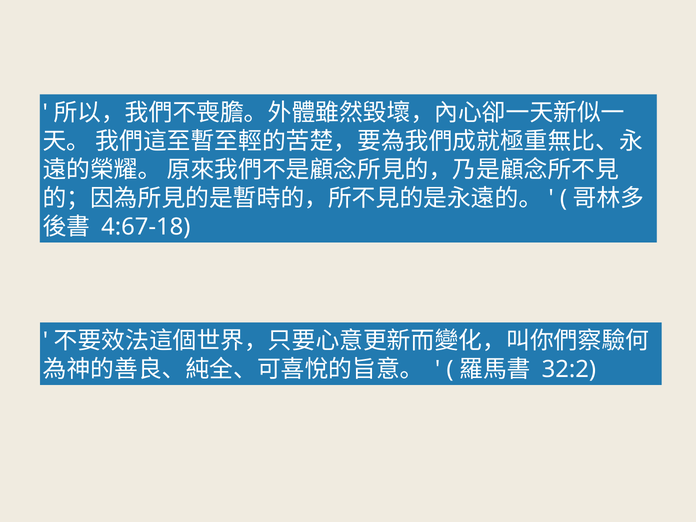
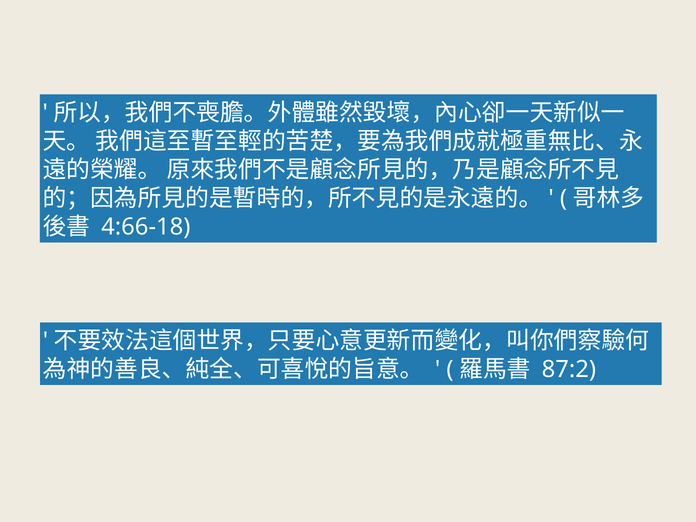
4:67-18: 4:67-18 -> 4:66-18
32:2: 32:2 -> 87:2
